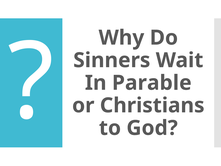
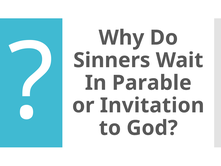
Christians: Christians -> Invitation
